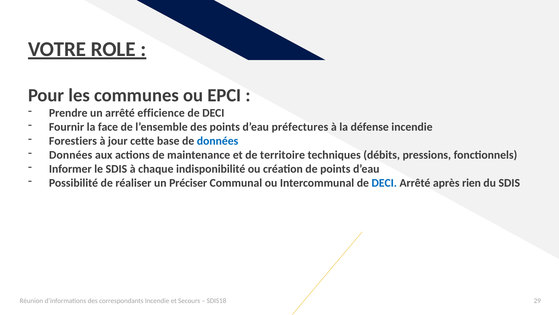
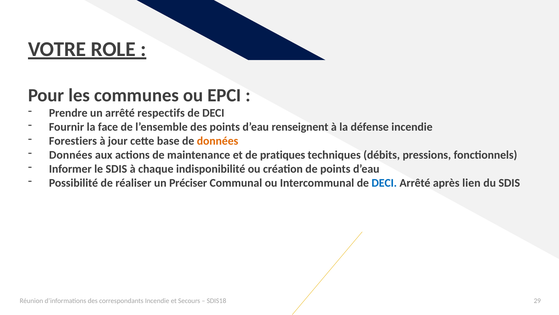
efficience: efficience -> respectifs
préfectures: préfectures -> renseignent
données at (218, 141) colour: blue -> orange
territoire: territoire -> pratiques
rien: rien -> lien
